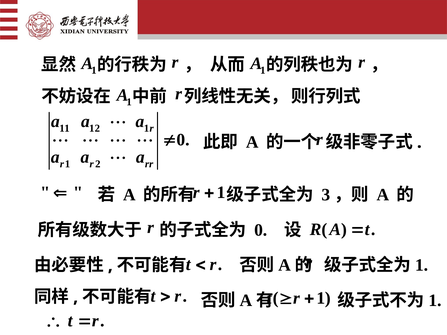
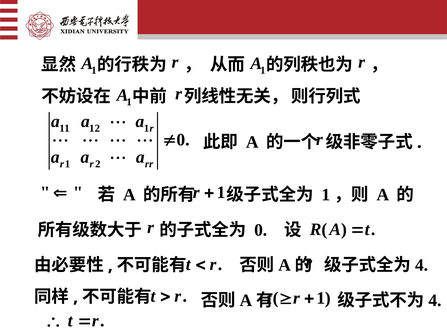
3 at (326, 195): 3 -> 1
1 at (422, 265): 1 -> 4
1 at (435, 301): 1 -> 4
